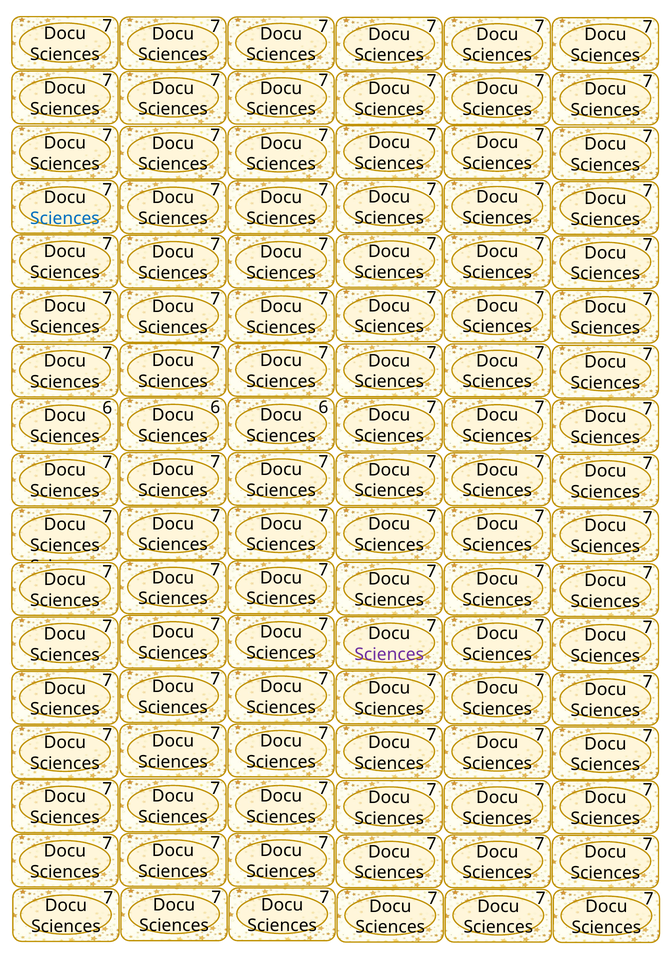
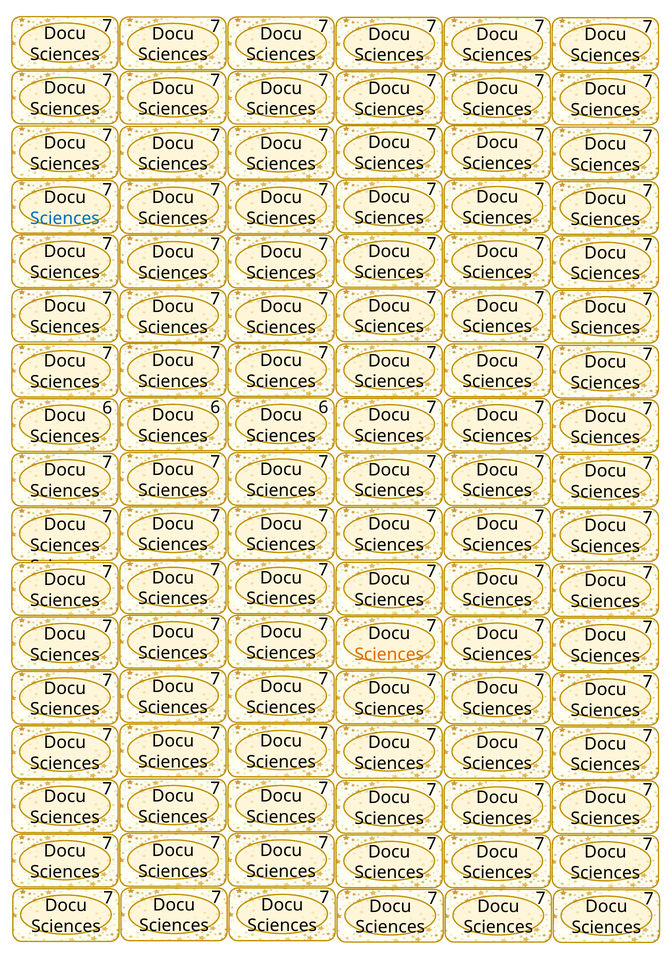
Sciences at (389, 655) colour: purple -> orange
